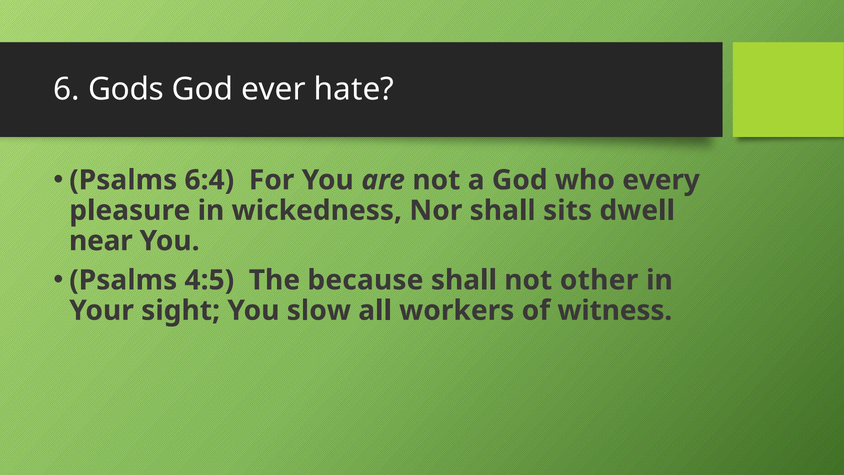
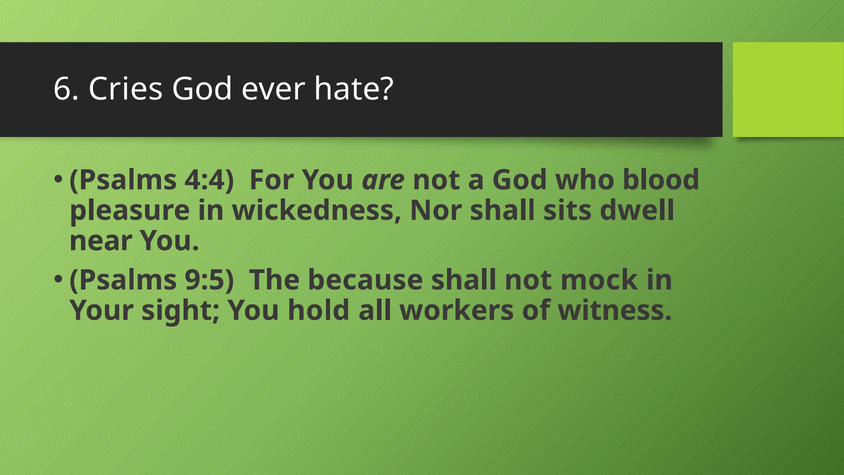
Gods: Gods -> Cries
6:4: 6:4 -> 4:4
every: every -> blood
4:5: 4:5 -> 9:5
other: other -> mock
slow: slow -> hold
